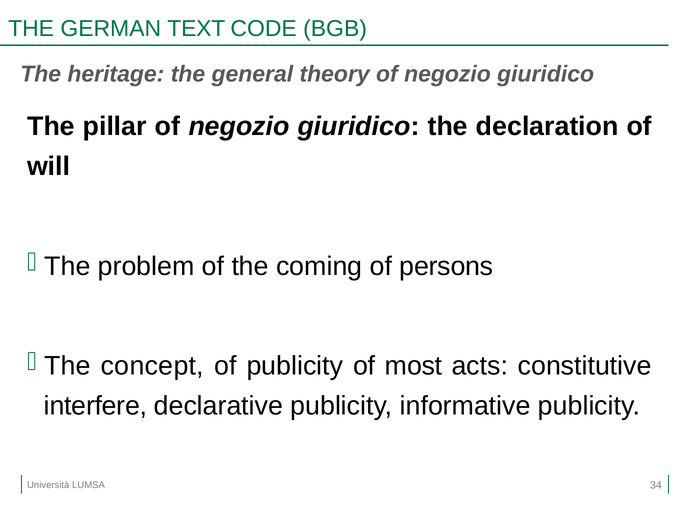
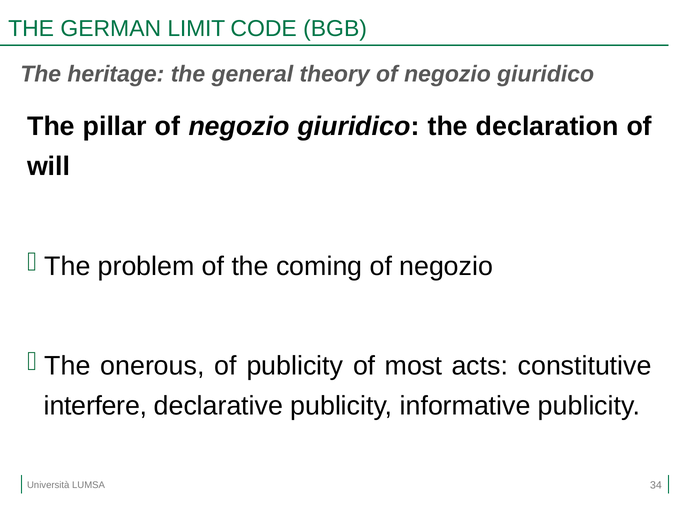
TEXT: TEXT -> LIMIT
persons at (446, 266): persons -> negozio
concept: concept -> onerous
